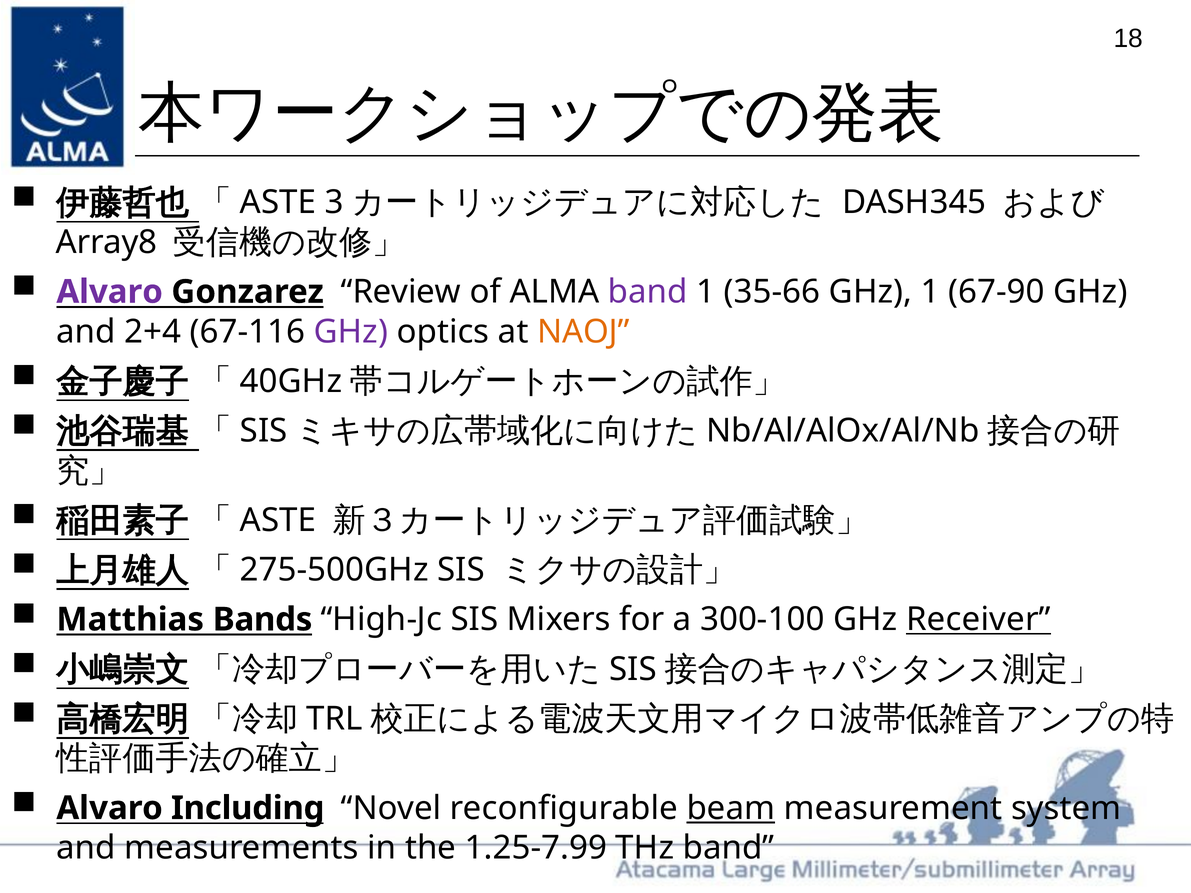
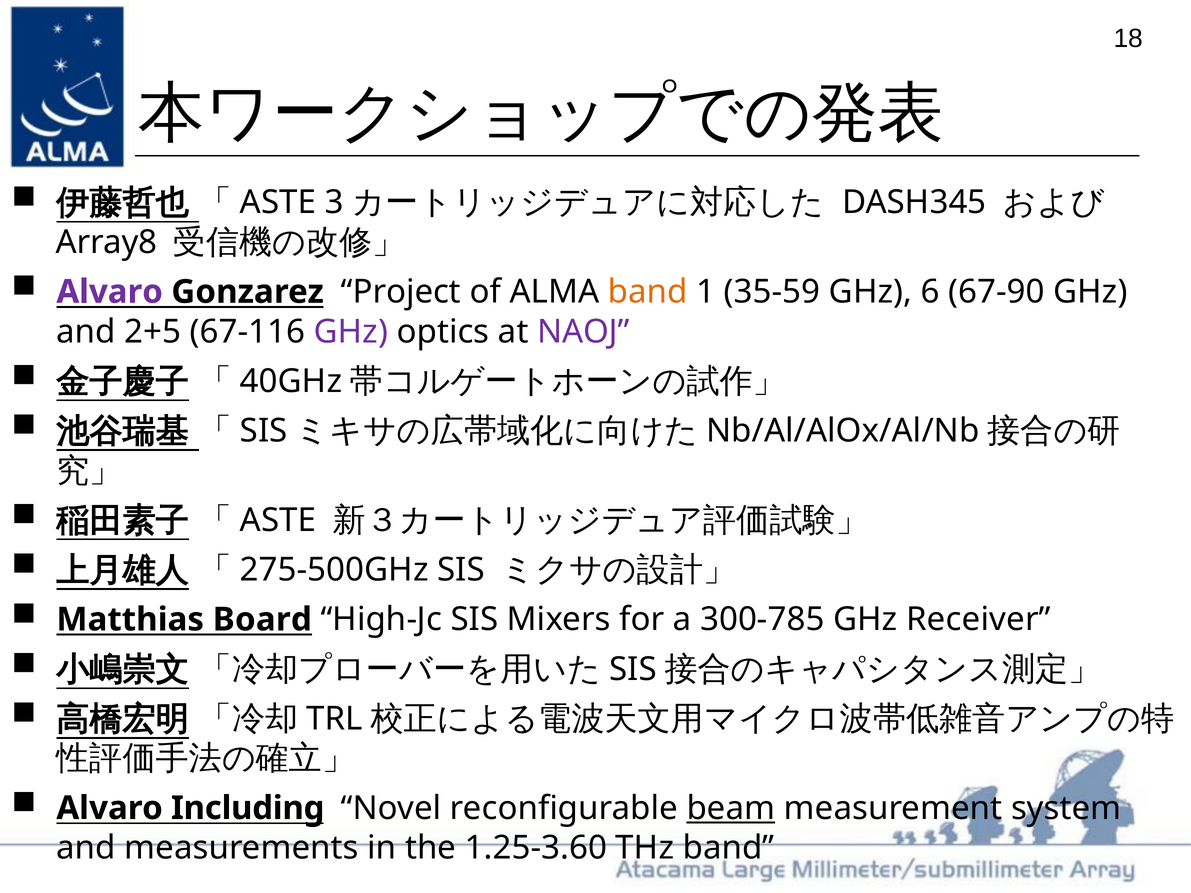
Review: Review -> Project
band at (648, 292) colour: purple -> orange
35-66: 35-66 -> 35-59
GHz 1: 1 -> 6
2+4: 2+4 -> 2+5
NAOJ colour: orange -> purple
Bands: Bands -> Board
300-100: 300-100 -> 300-785
Receiver underline: present -> none
1.25-7.99: 1.25-7.99 -> 1.25-3.60
